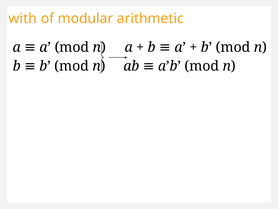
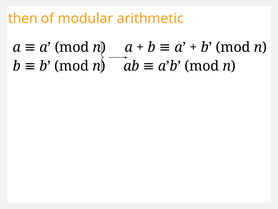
with: with -> then
